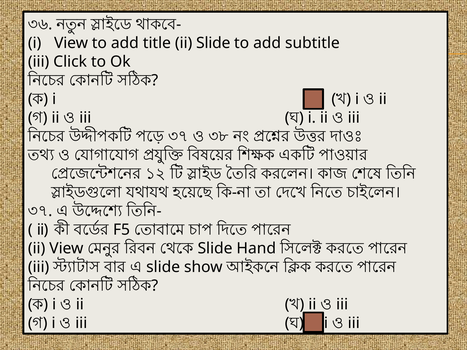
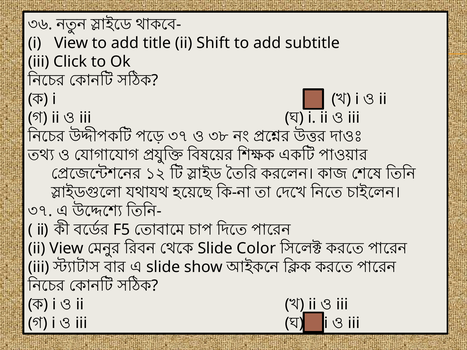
ii Slide: Slide -> Shift
Hand: Hand -> Color
